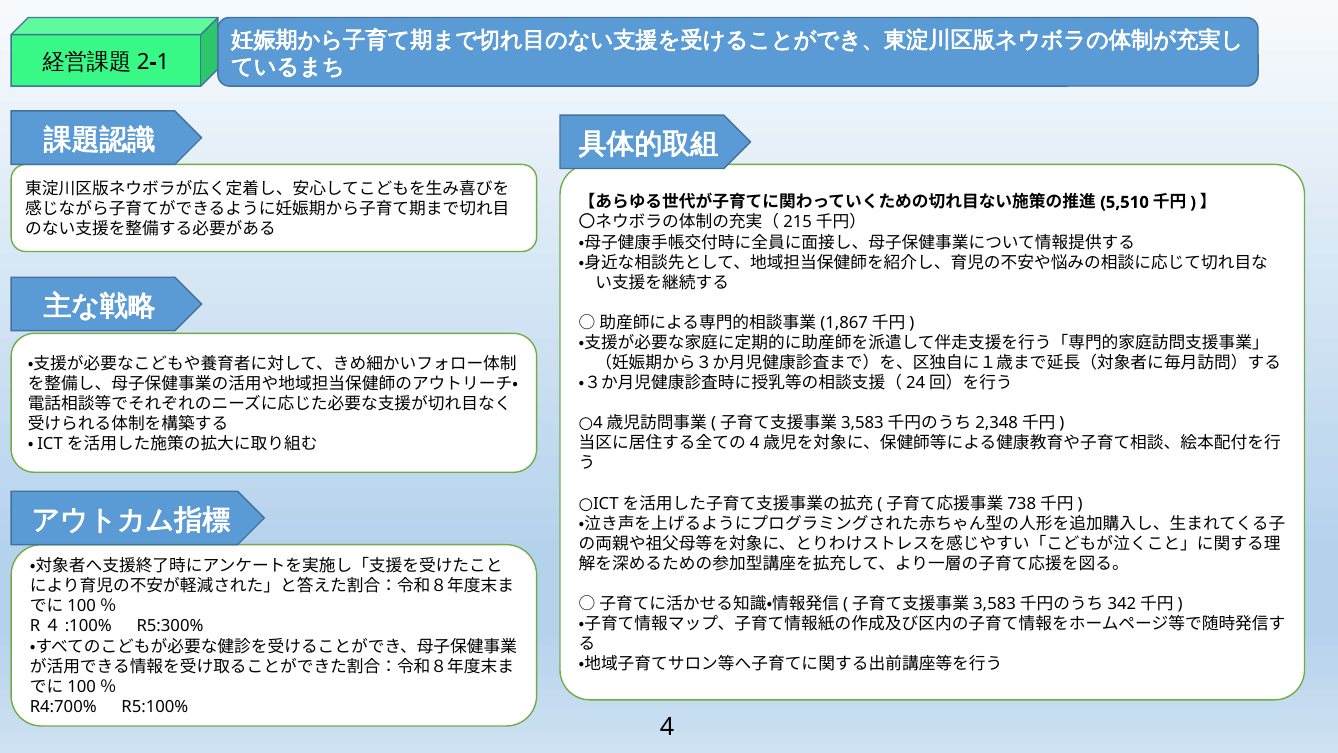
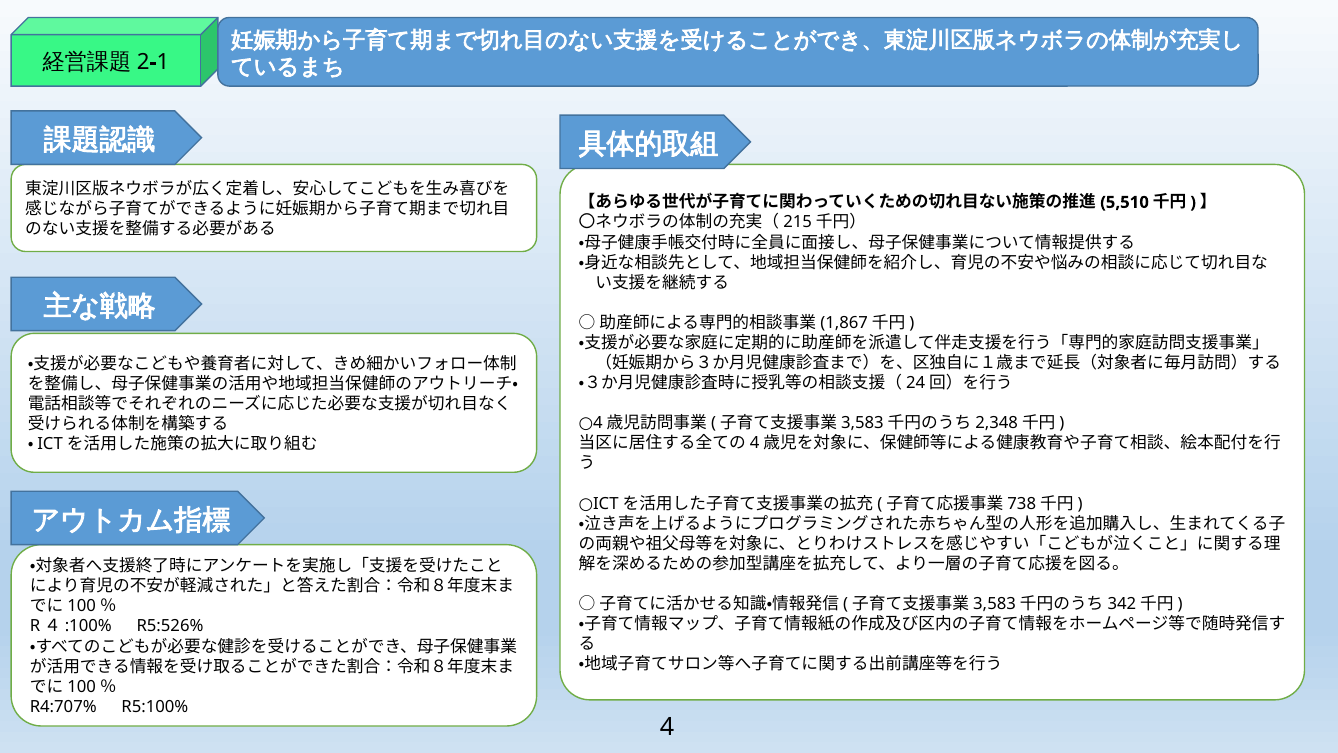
R5:300%: R5:300% -> R5:526%
R4:700%: R4:700% -> R4:707%
